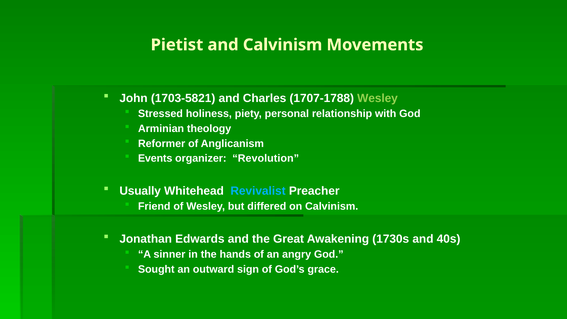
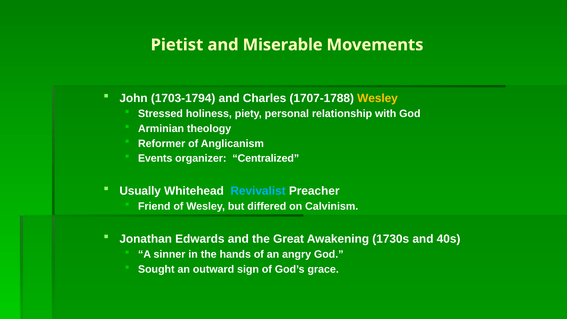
and Calvinism: Calvinism -> Miserable
1703-5821: 1703-5821 -> 1703-1794
Wesley at (378, 98) colour: light green -> yellow
Revolution: Revolution -> Centralized
